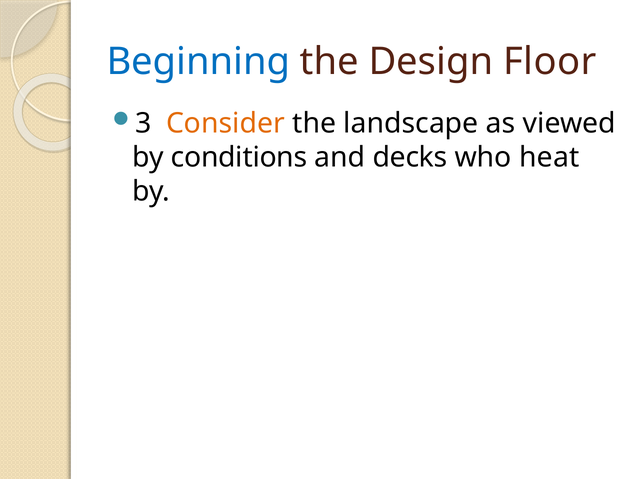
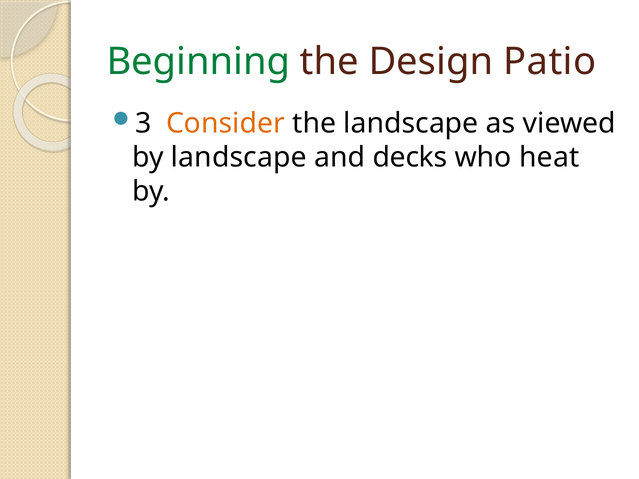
Beginning colour: blue -> green
Floor: Floor -> Patio
by conditions: conditions -> landscape
